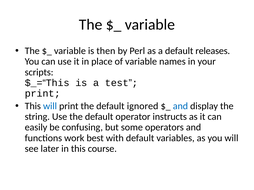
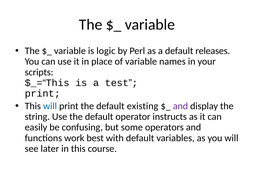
then: then -> logic
ignored: ignored -> existing
and at (180, 106) colour: blue -> purple
